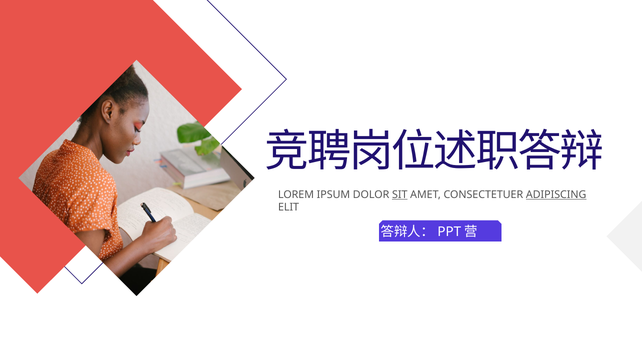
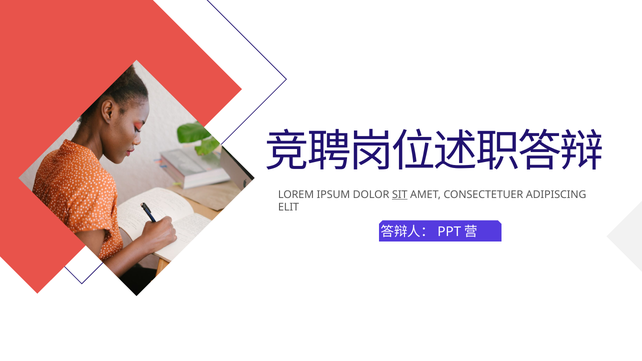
ADIPISCING underline: present -> none
